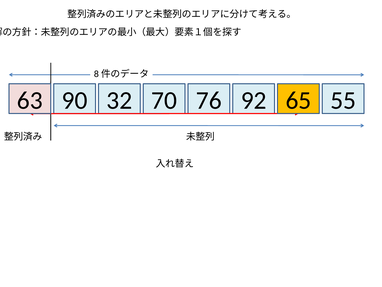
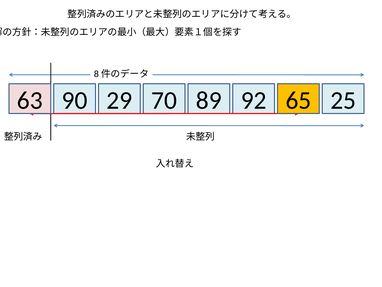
32: 32 -> 29
76: 76 -> 89
55: 55 -> 25
